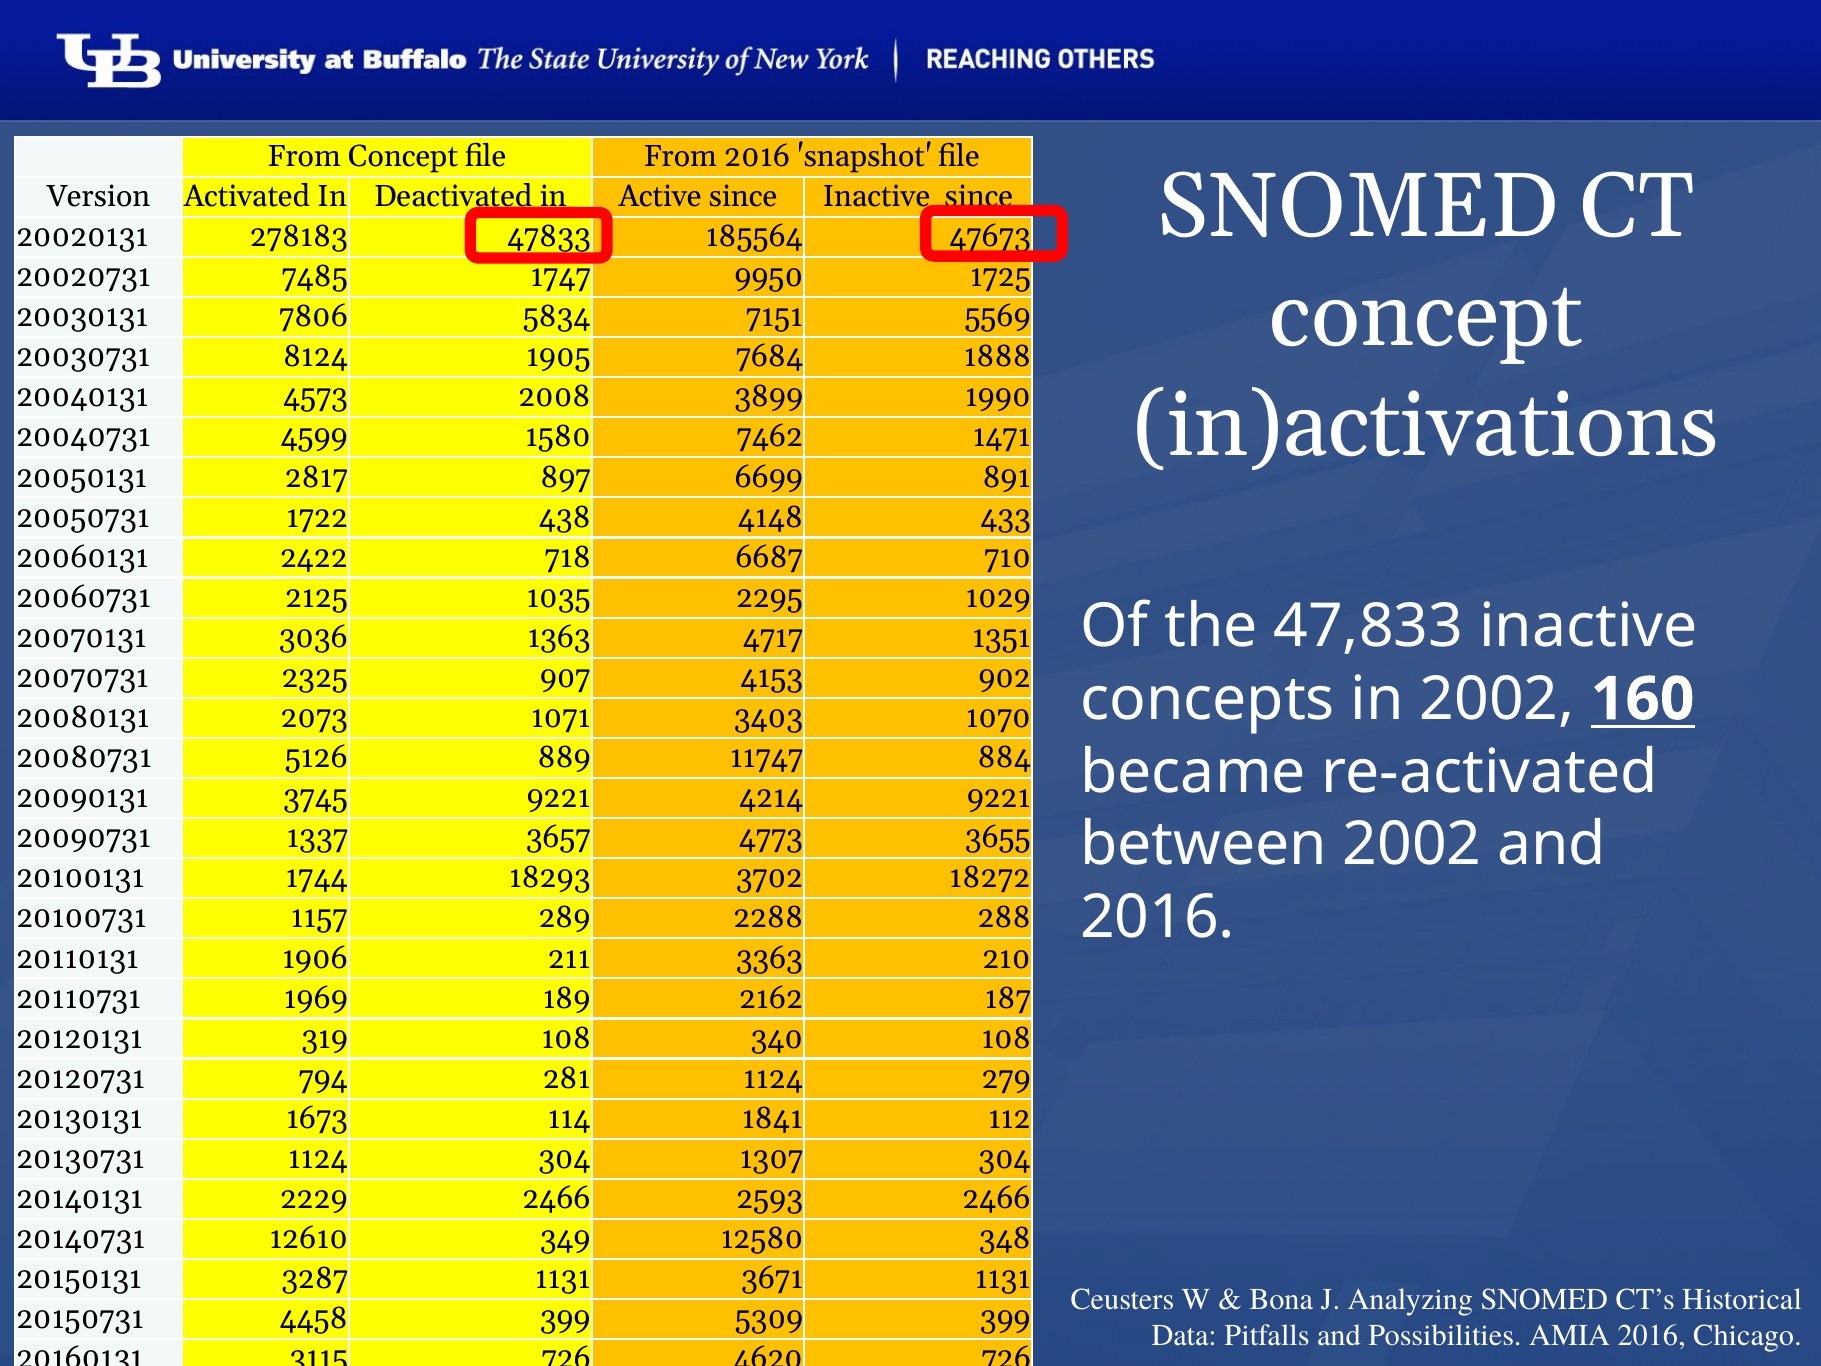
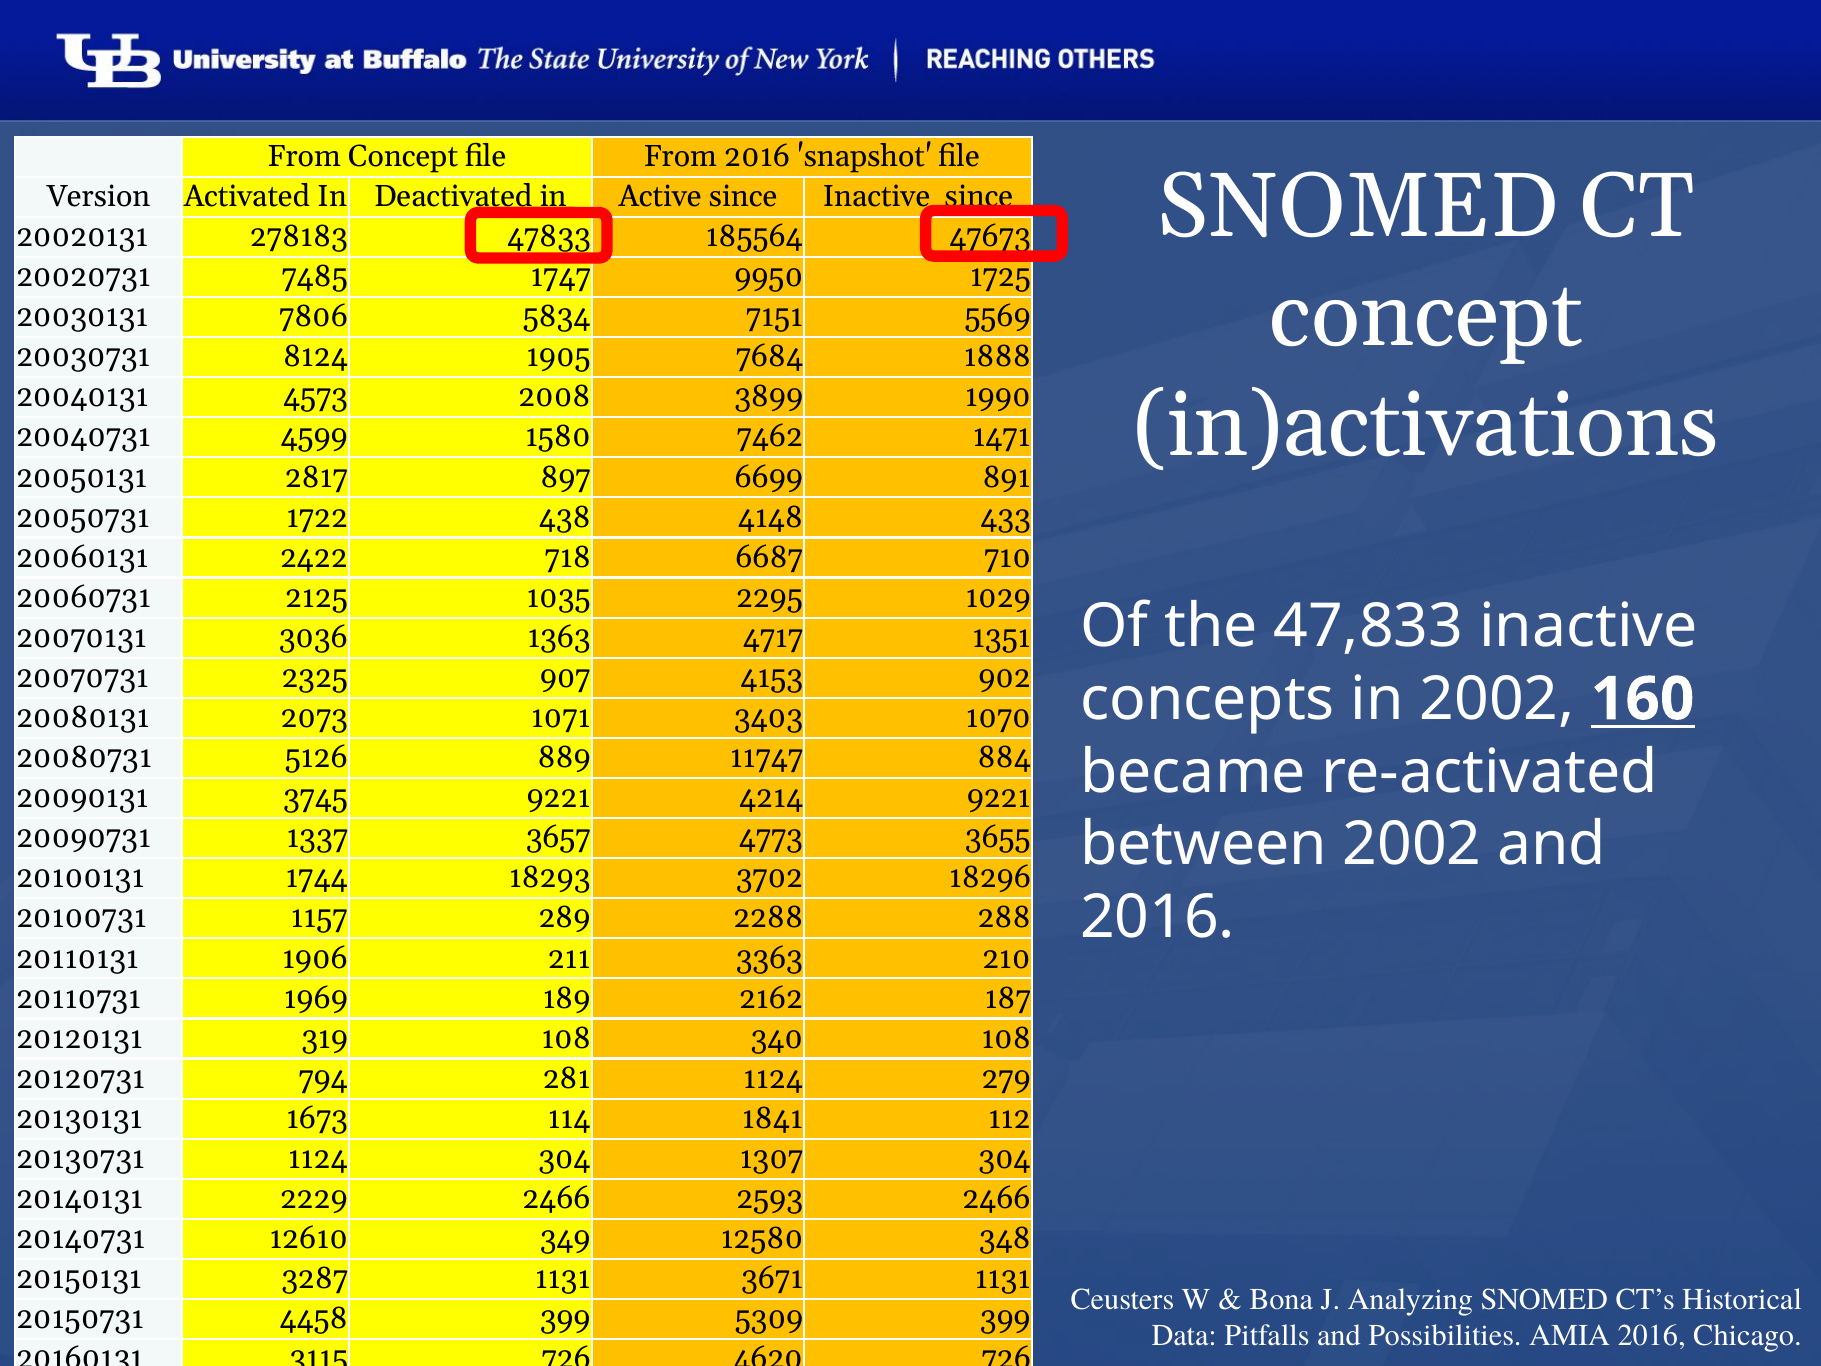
18272: 18272 -> 18296
